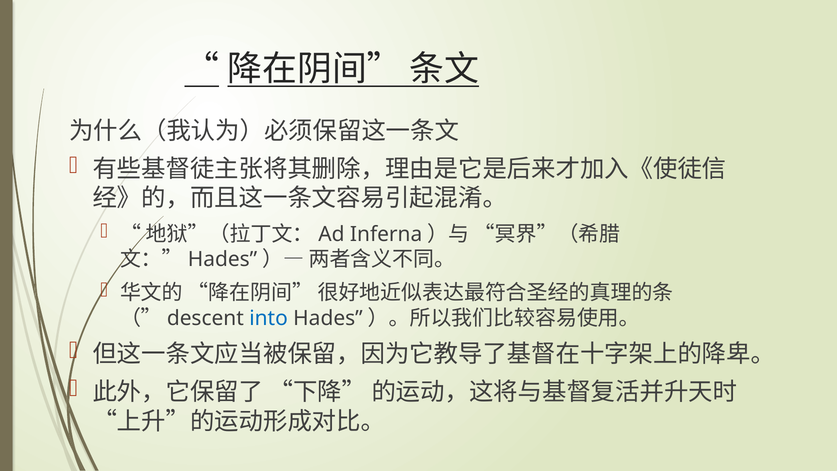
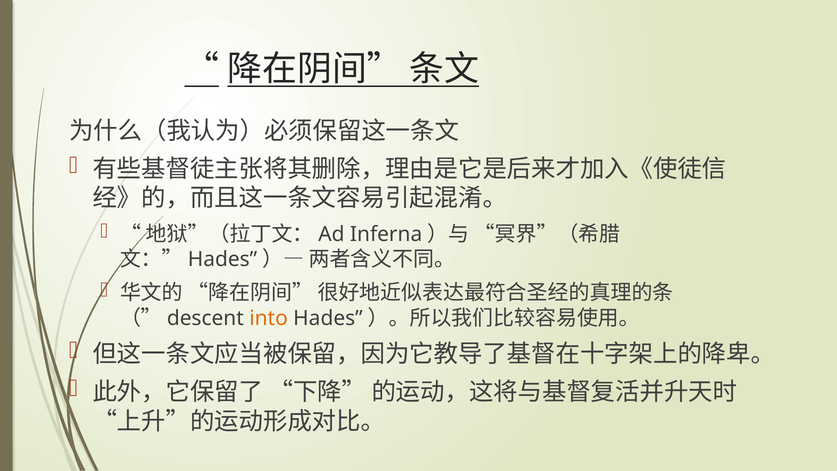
into colour: blue -> orange
